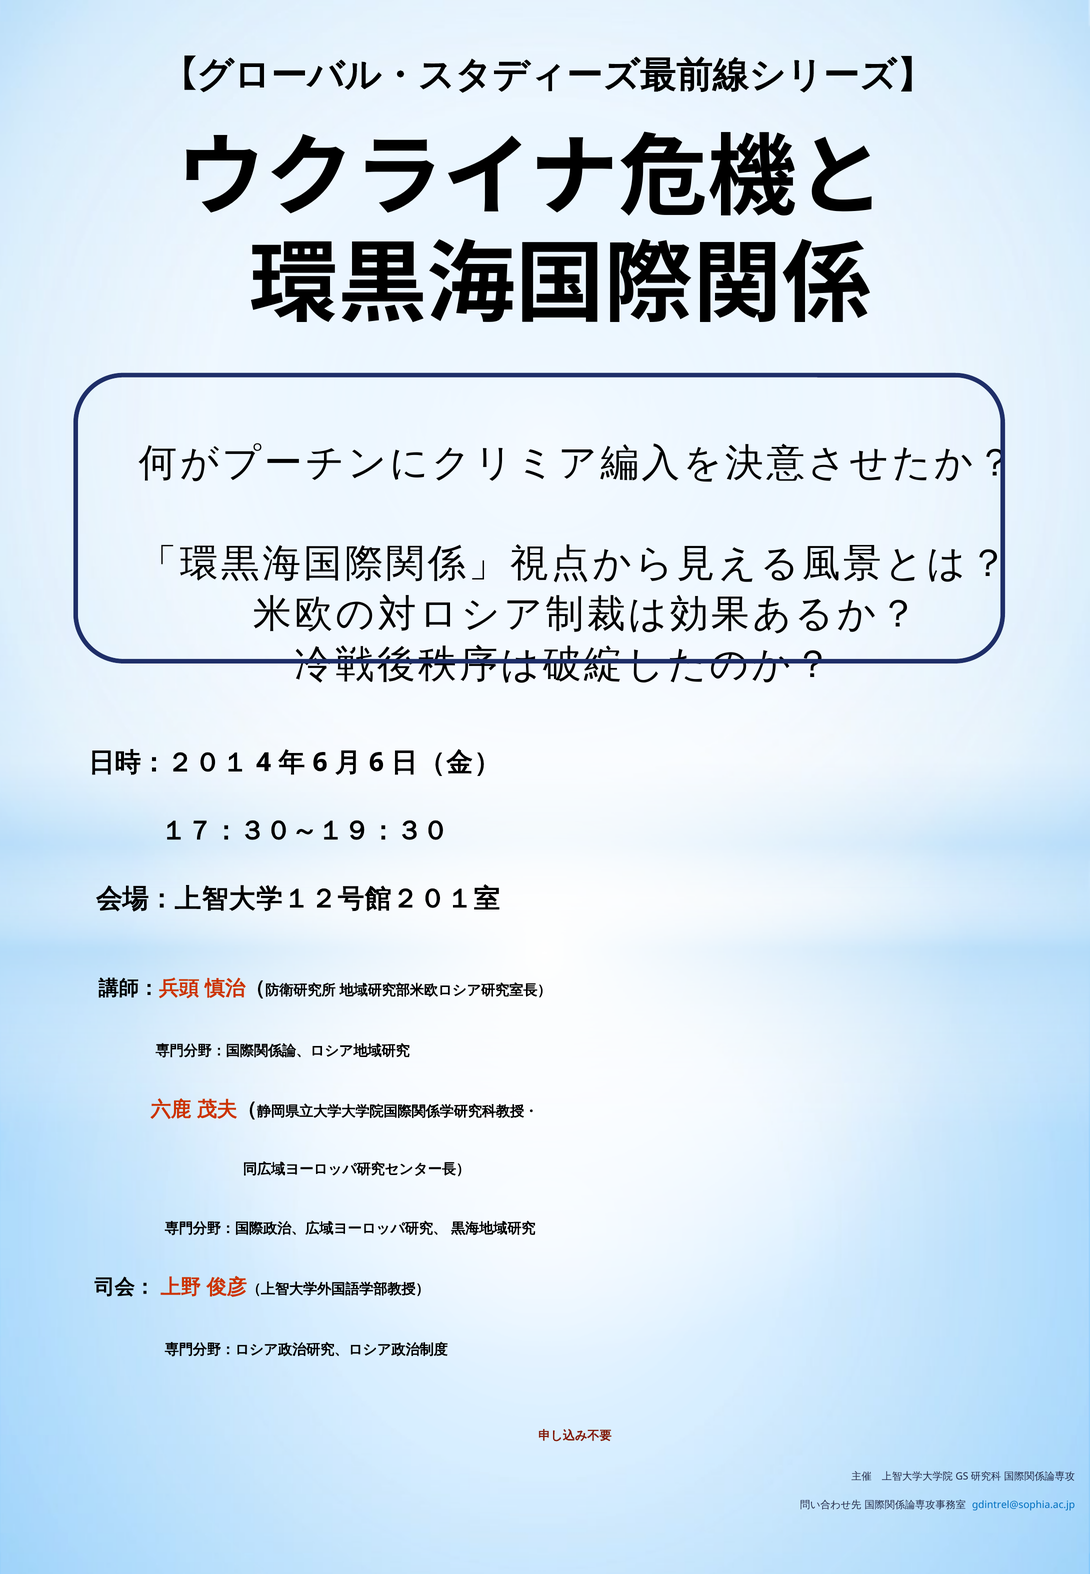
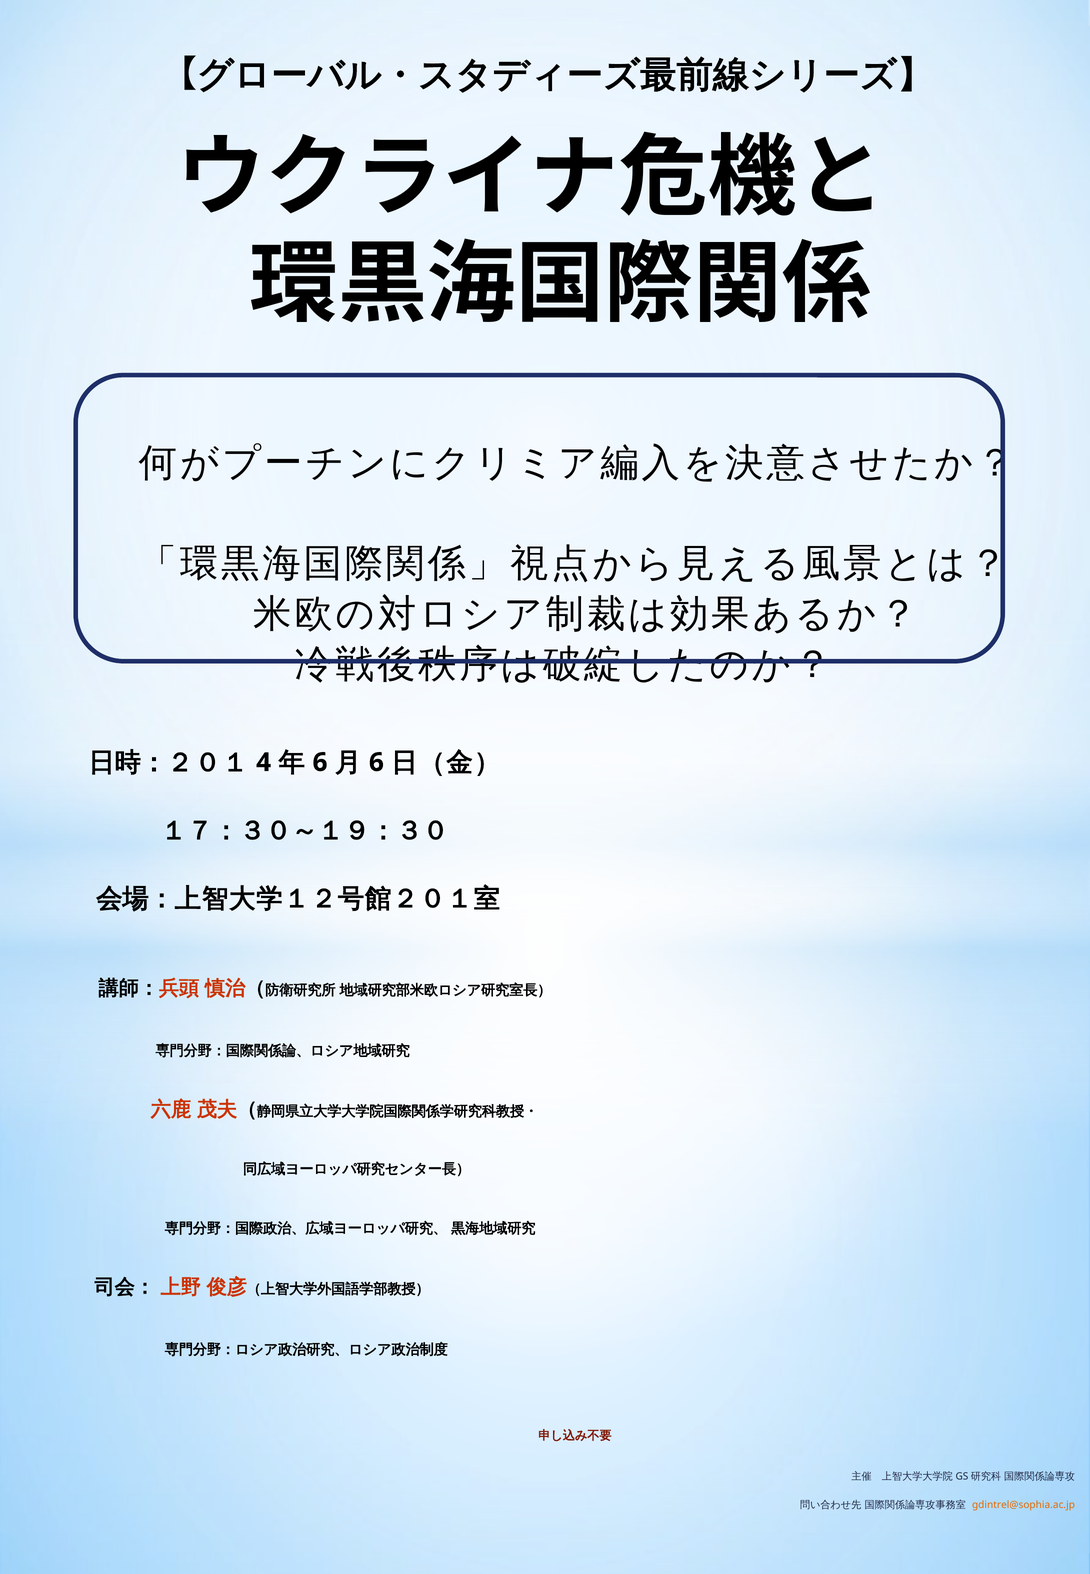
gdintrel@sophia.ac.jp colour: blue -> orange
